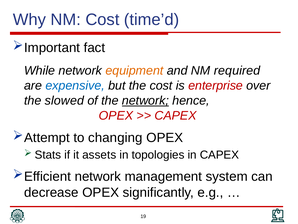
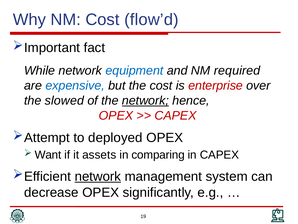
time’d: time’d -> flow’d
equipment colour: orange -> blue
changing: changing -> deployed
Stats: Stats -> Want
topologies: topologies -> comparing
network at (98, 176) underline: none -> present
